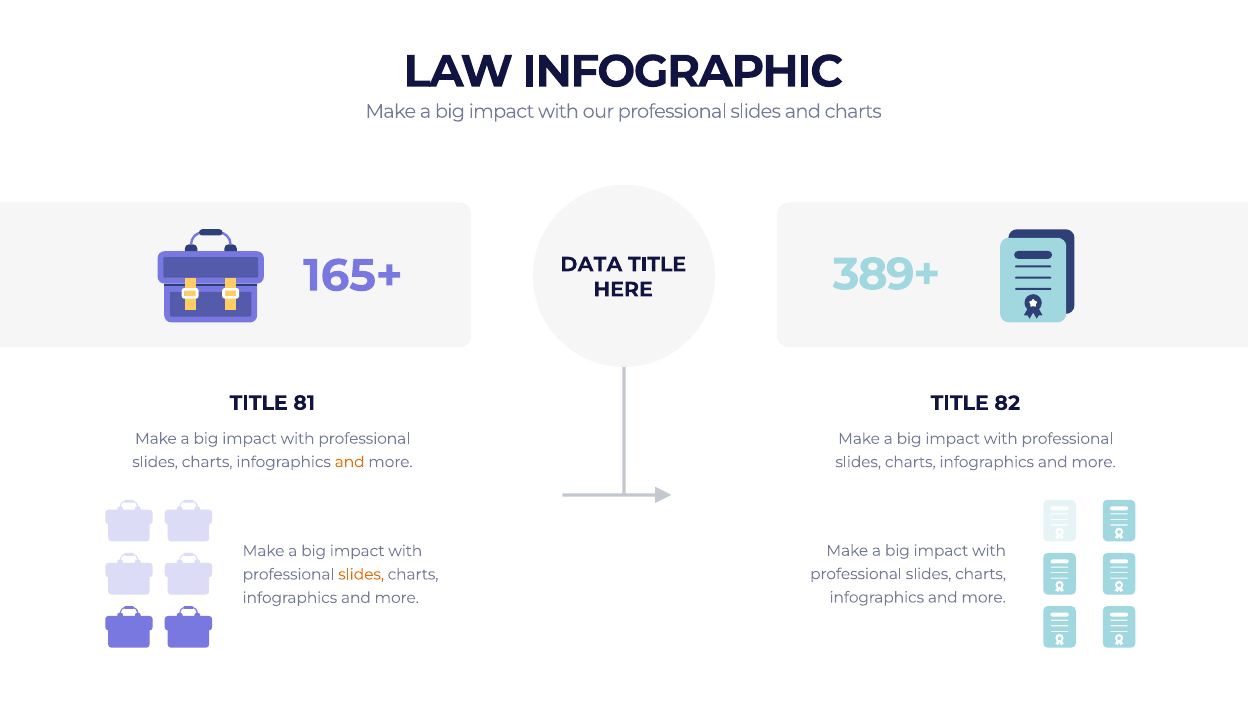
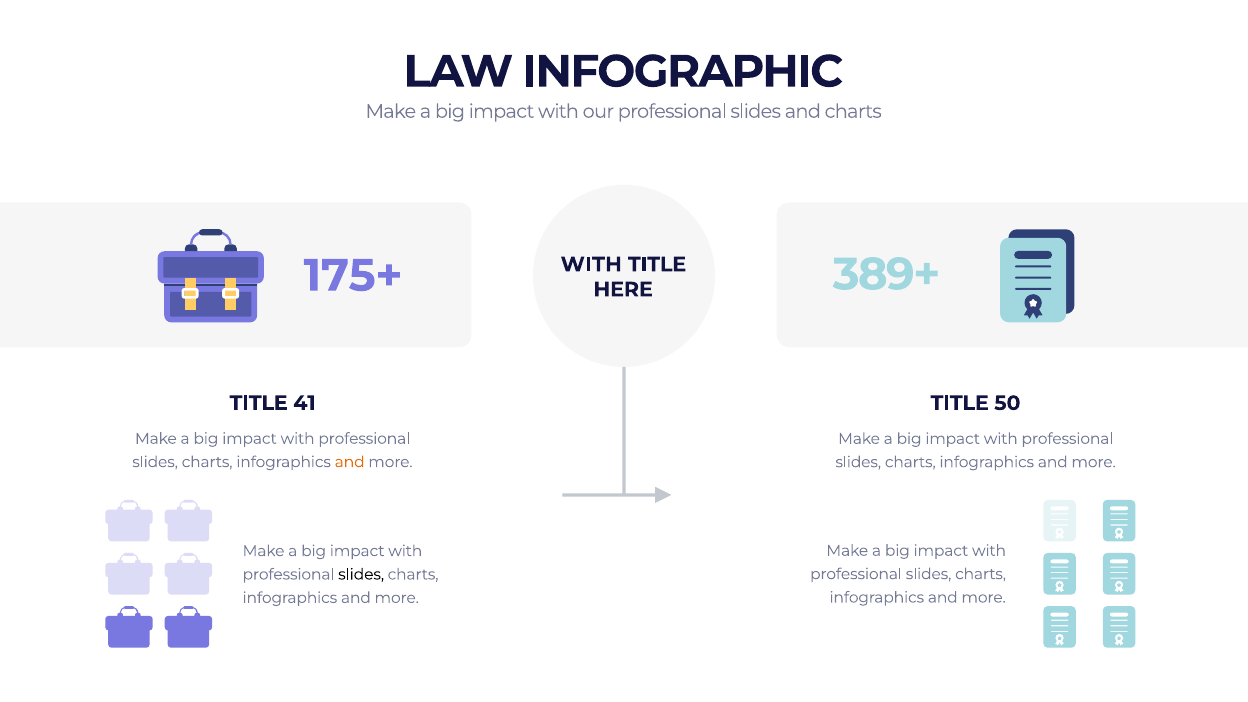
DATA at (591, 265): DATA -> WITH
165+: 165+ -> 175+
81: 81 -> 41
82: 82 -> 50
slides at (361, 575) colour: orange -> black
